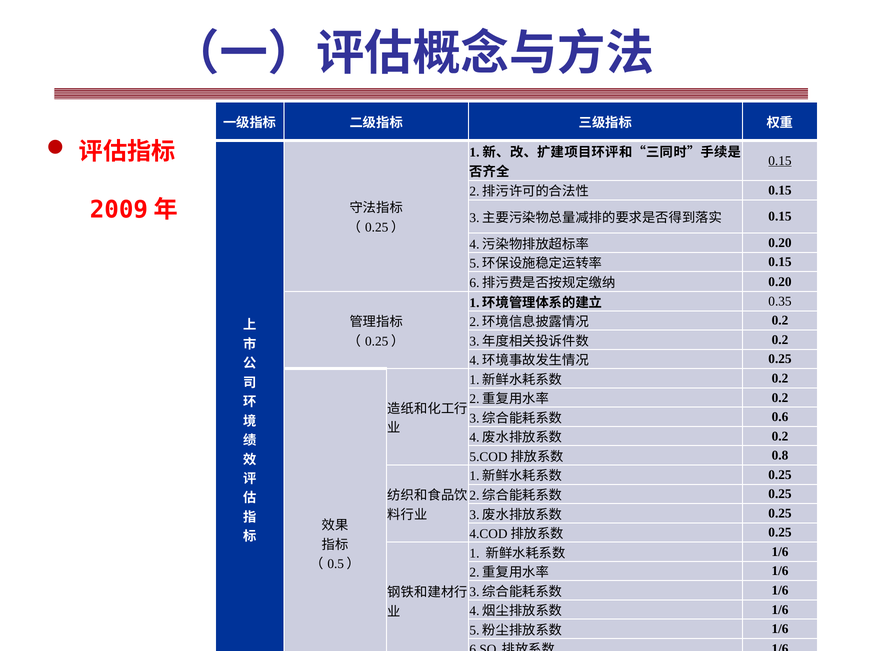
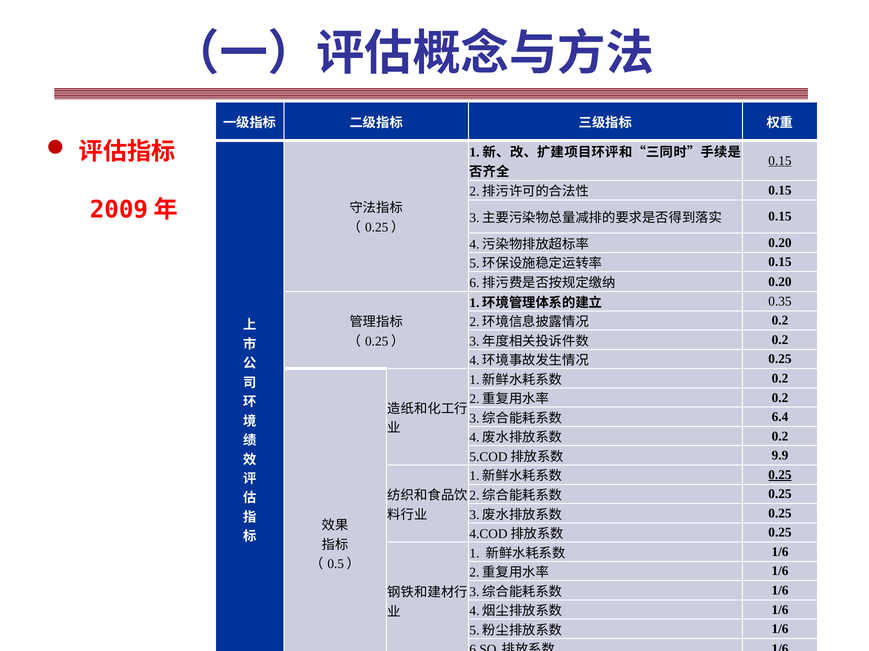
0.6: 0.6 -> 6.4
0.8: 0.8 -> 9.9
0.25 at (780, 475) underline: none -> present
